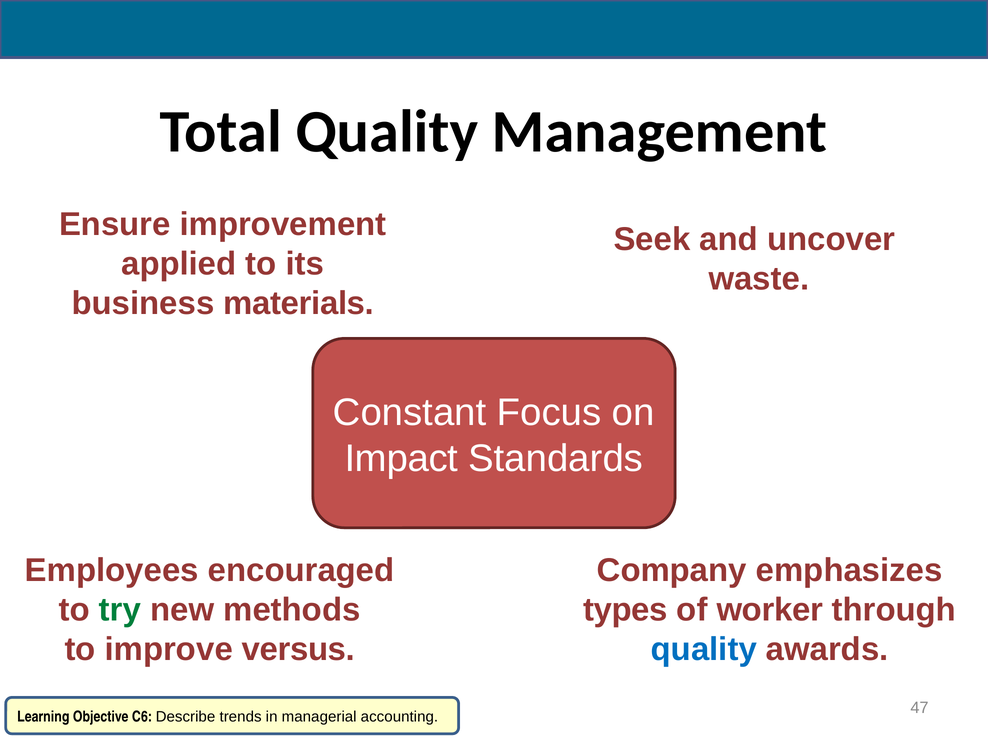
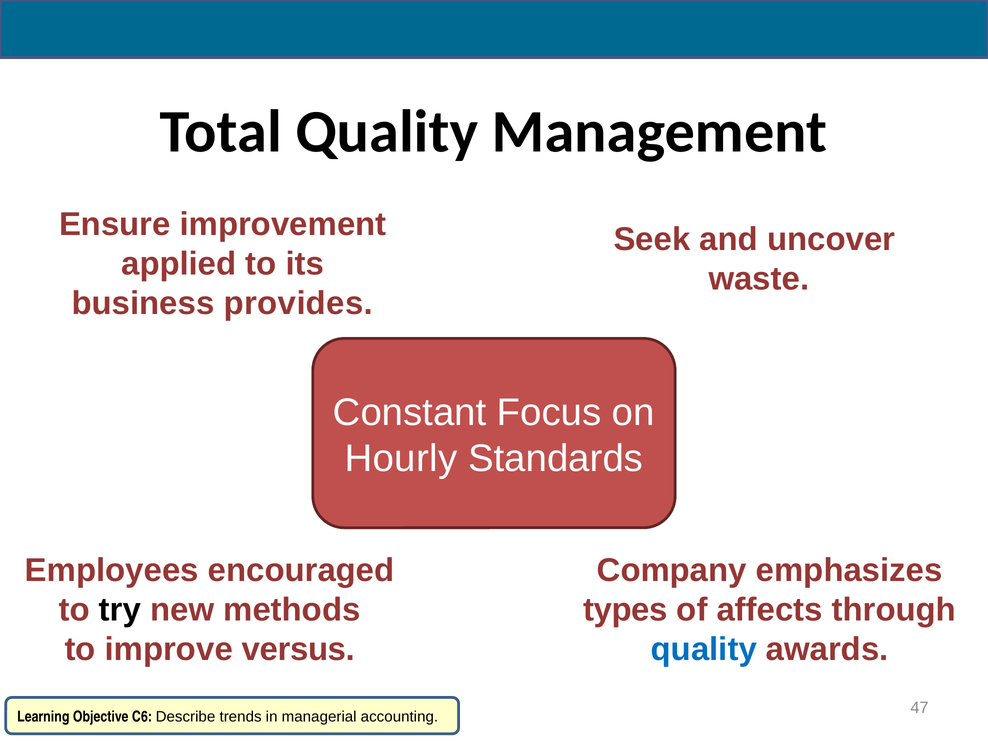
materials: materials -> provides
Impact: Impact -> Hourly
try colour: green -> black
worker: worker -> affects
